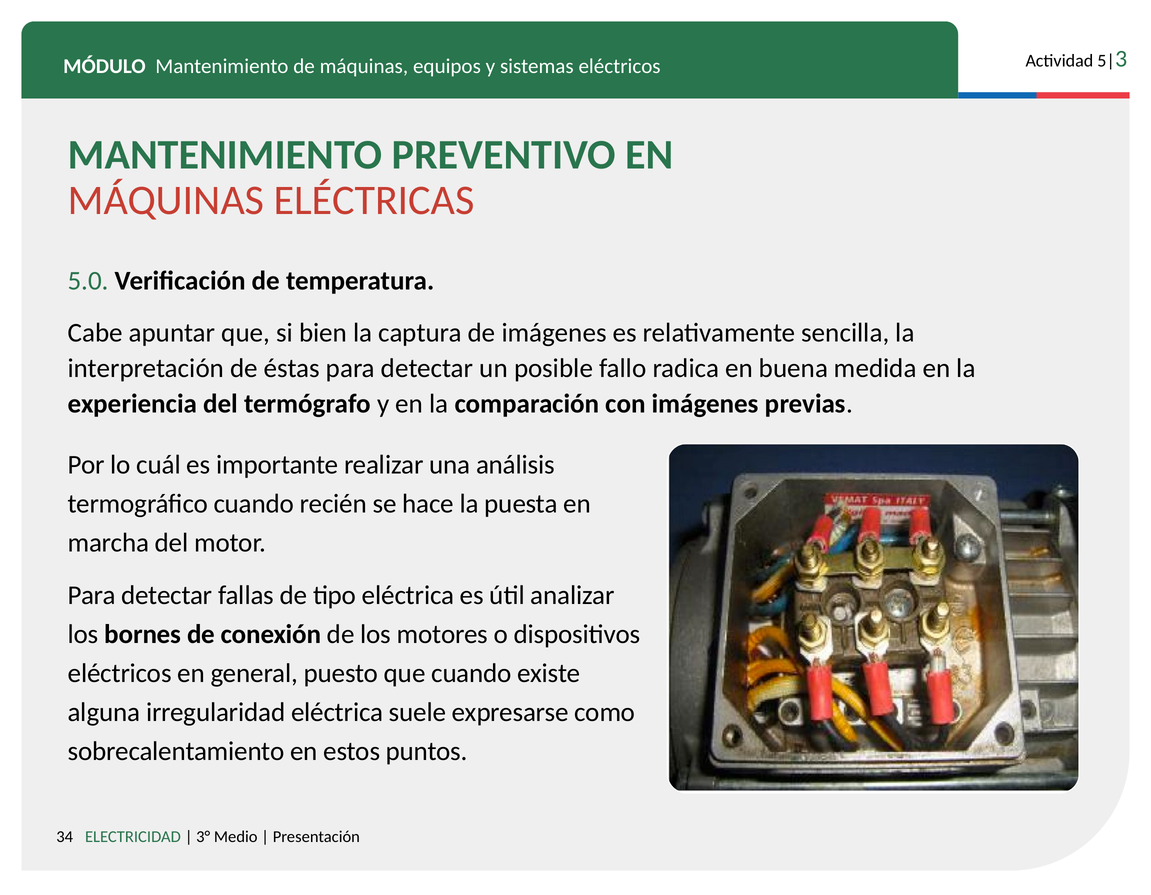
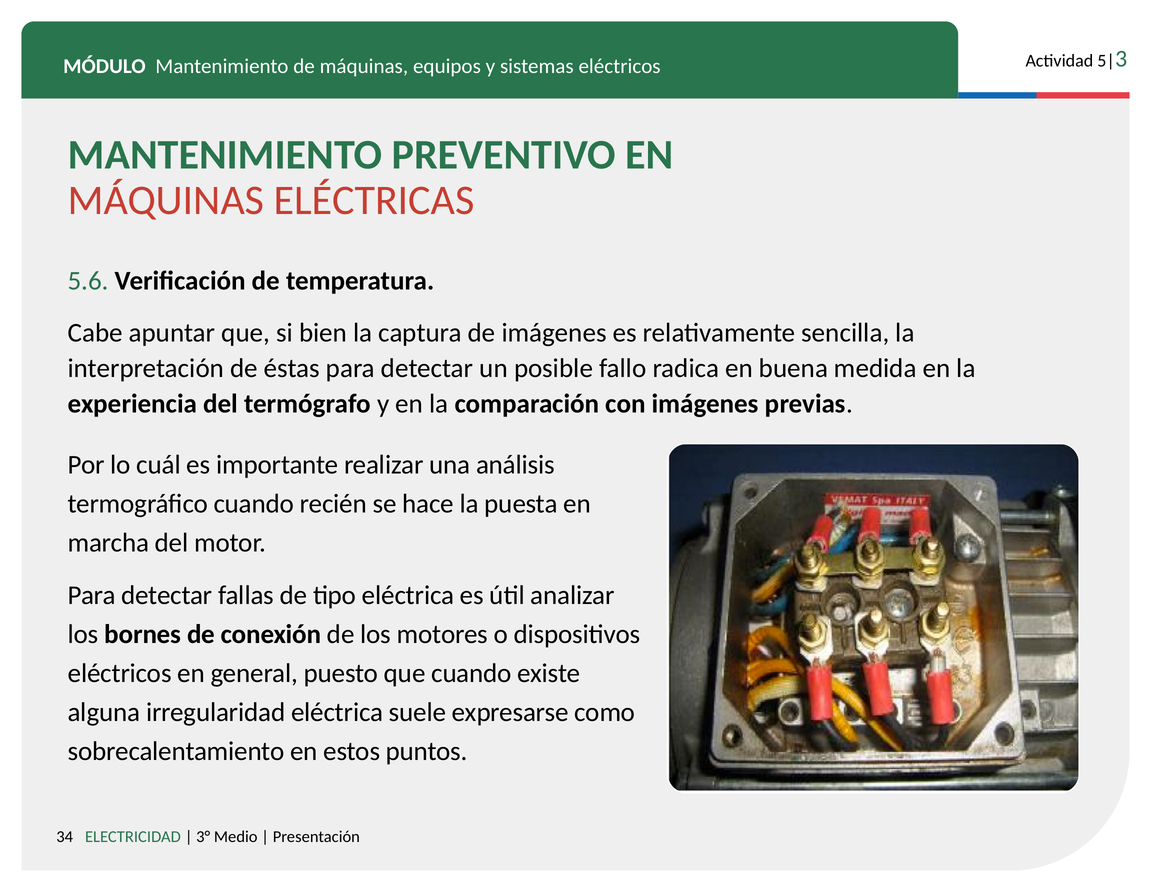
5.0: 5.0 -> 5.6
